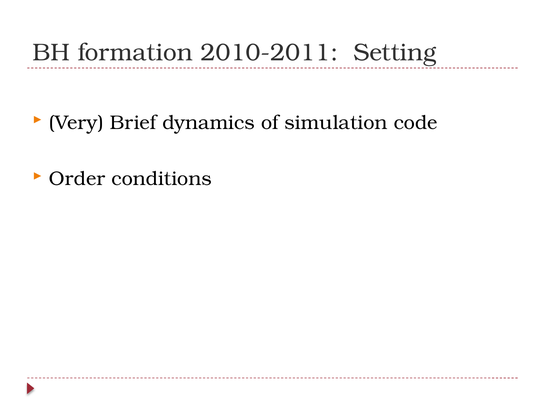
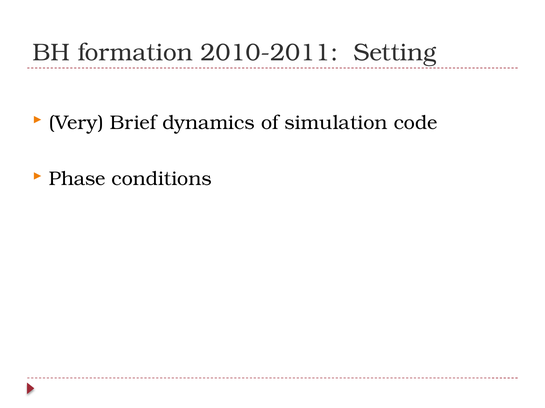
Order: Order -> Phase
